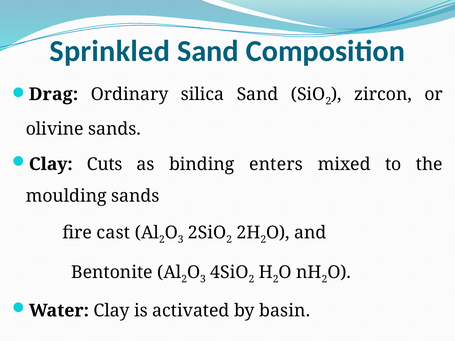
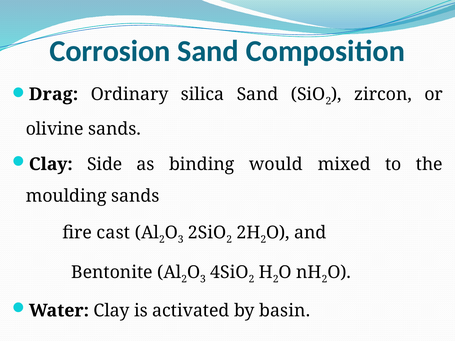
Sprinkled: Sprinkled -> Corrosion
Cuts: Cuts -> Side
enters: enters -> would
